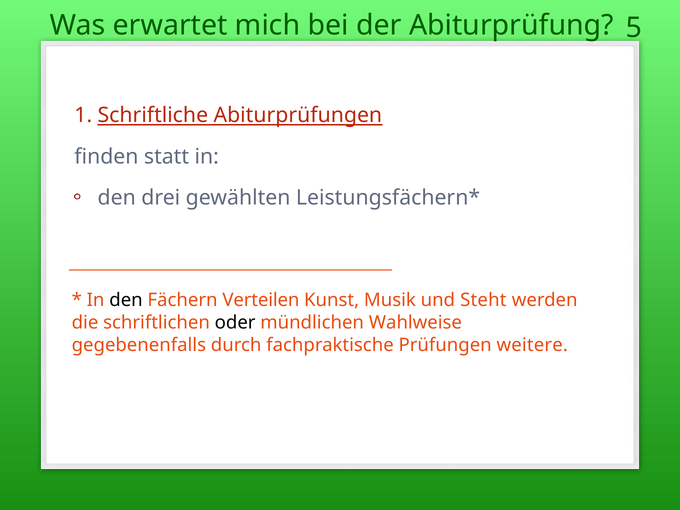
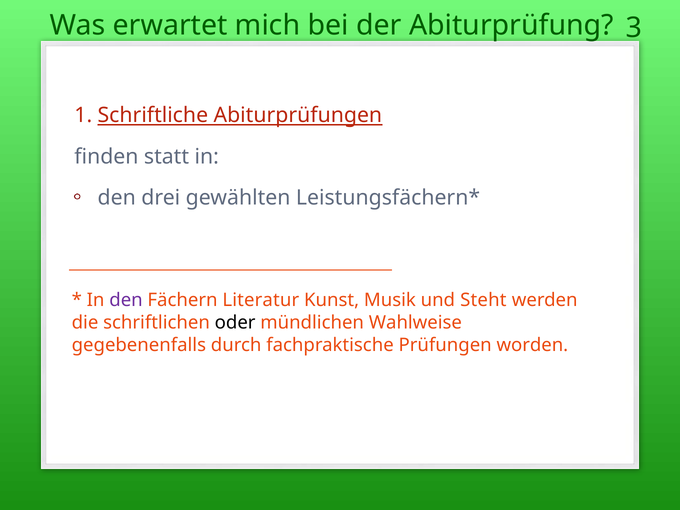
5: 5 -> 3
den at (126, 300) colour: black -> purple
Verteilen: Verteilen -> Literatur
weitere: weitere -> worden
